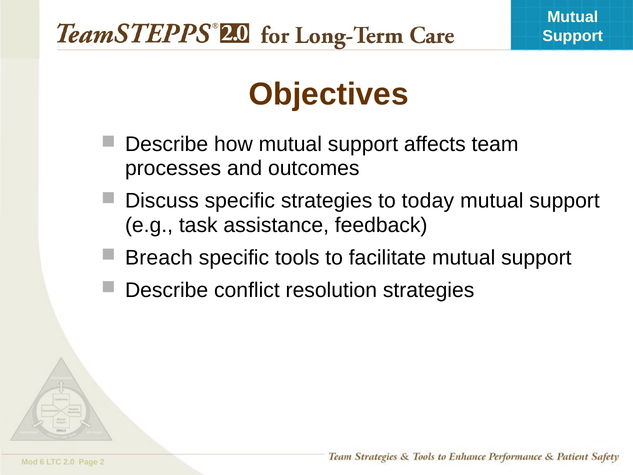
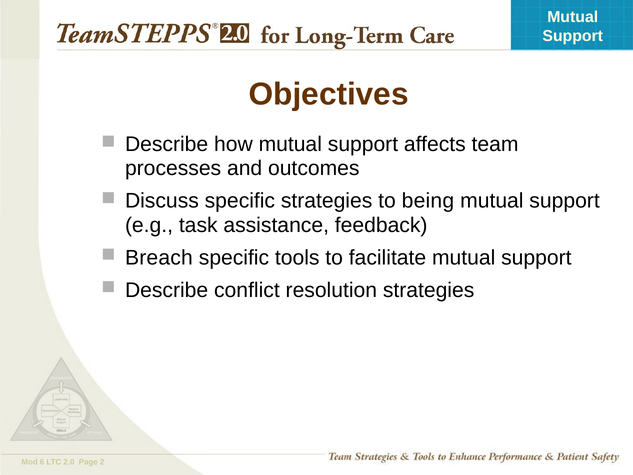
today: today -> being
